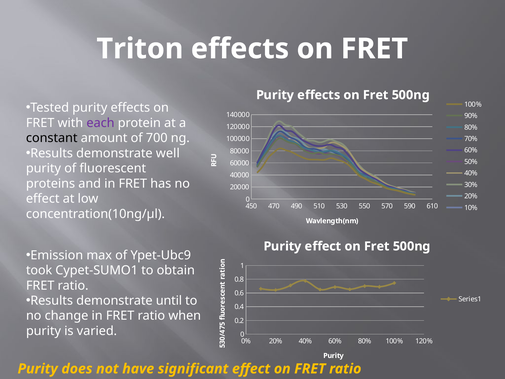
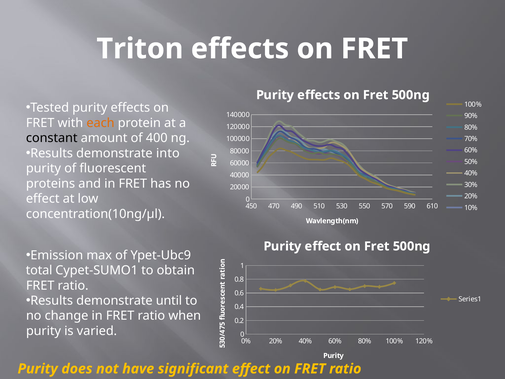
each colour: purple -> orange
700: 700 -> 400
well: well -> into
took: took -> total
